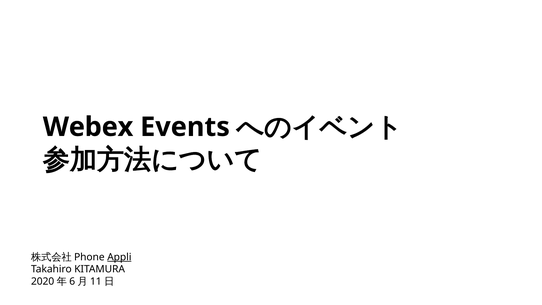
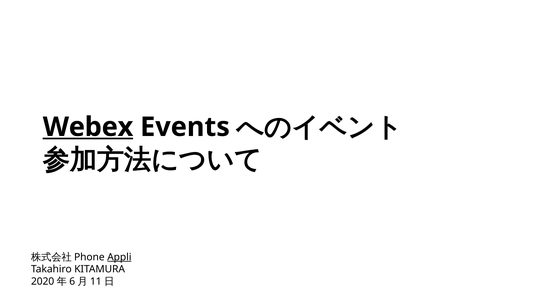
Webex underline: none -> present
